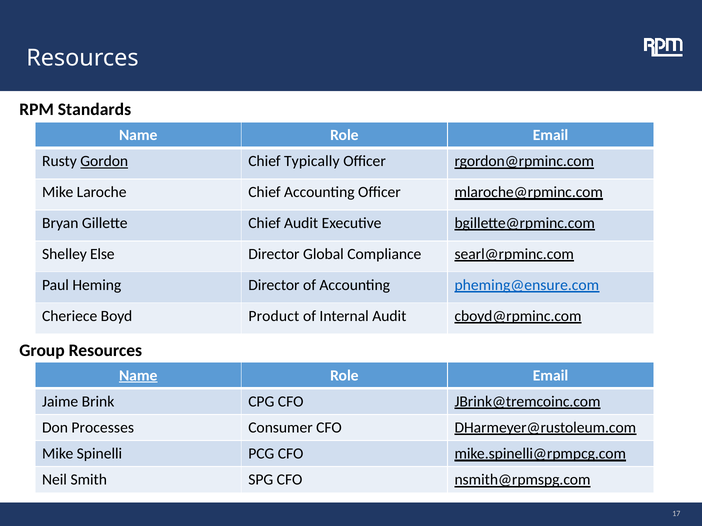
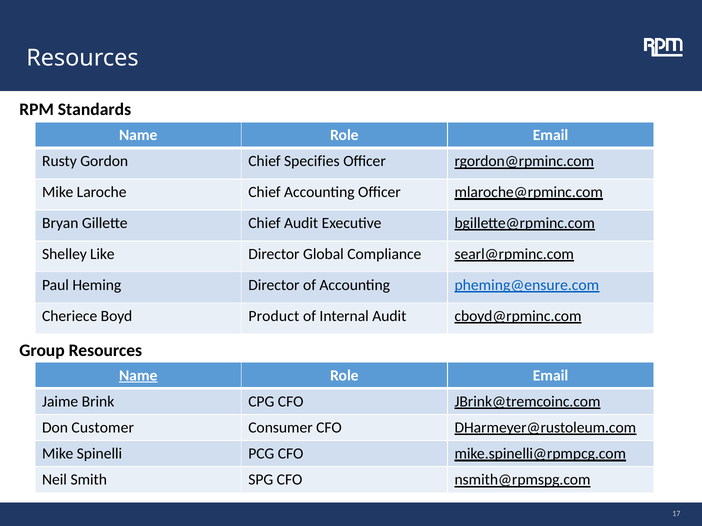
Gordon underline: present -> none
Typically: Typically -> Specifies
Else: Else -> Like
Processes: Processes -> Customer
